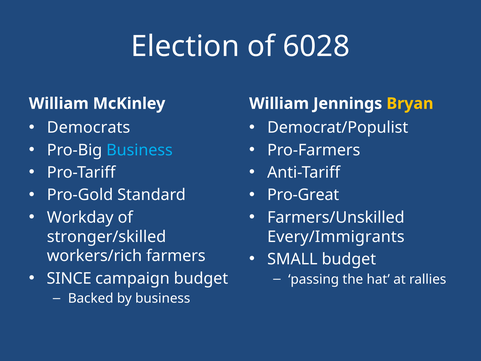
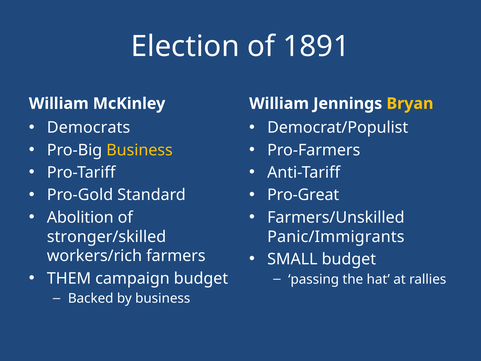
6028: 6028 -> 1891
Business at (140, 150) colour: light blue -> yellow
Workday: Workday -> Abolition
Every/Immigrants: Every/Immigrants -> Panic/Immigrants
SINCE: SINCE -> THEM
